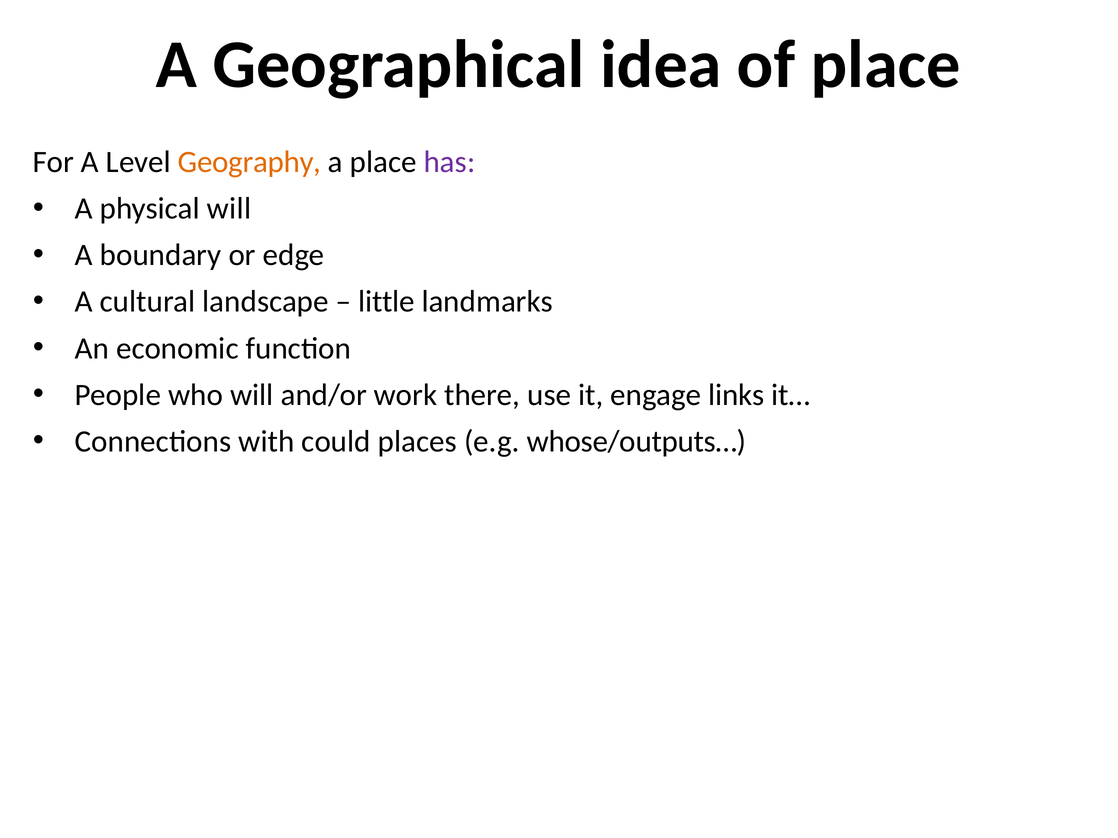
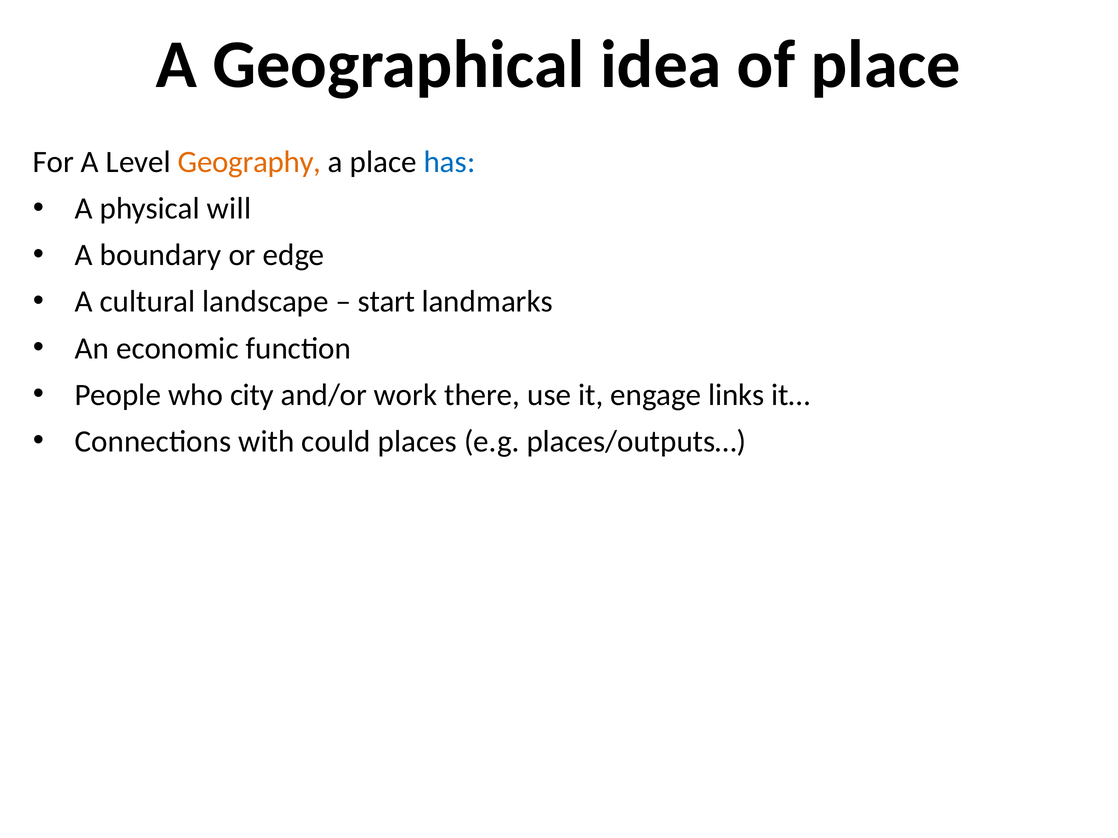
has colour: purple -> blue
little: little -> start
who will: will -> city
whose/outputs…: whose/outputs… -> places/outputs…
